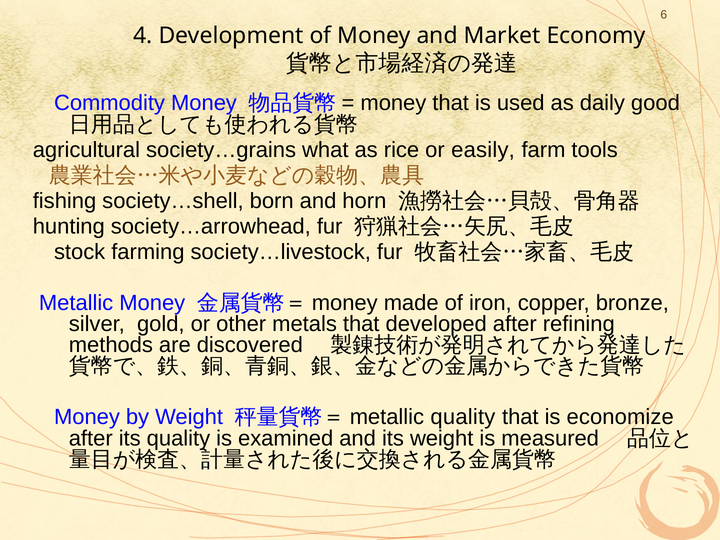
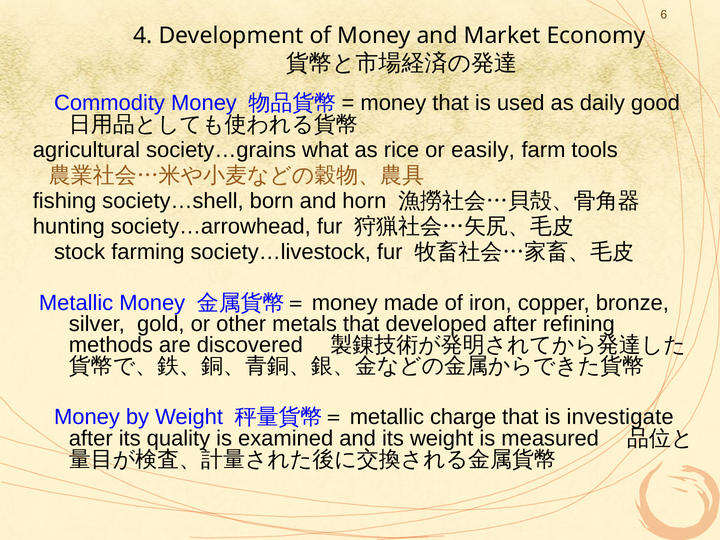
quality at (463, 417): quality -> charge
economize: economize -> investigate
